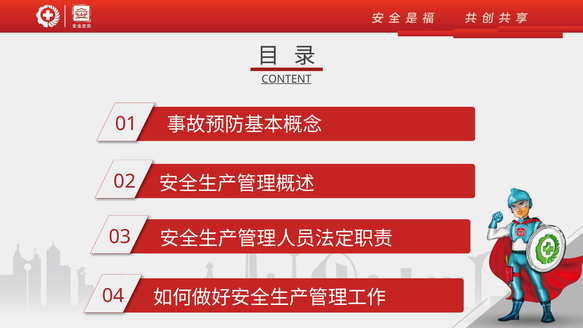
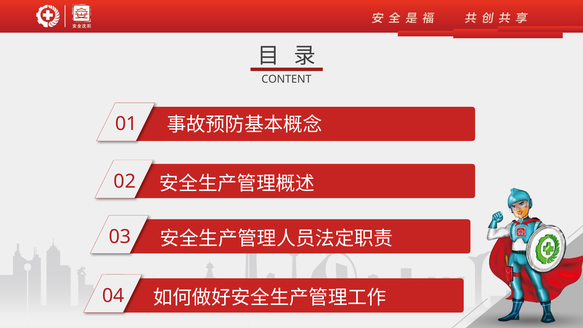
CONTENT underline: present -> none
